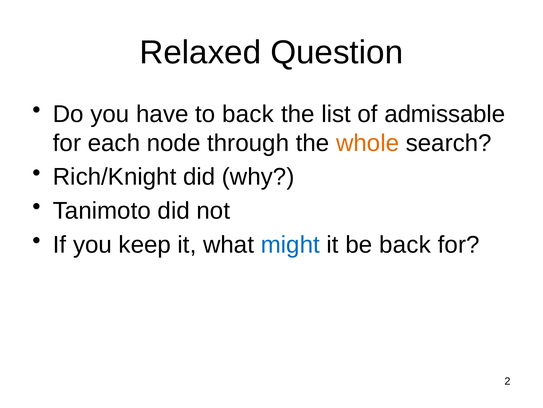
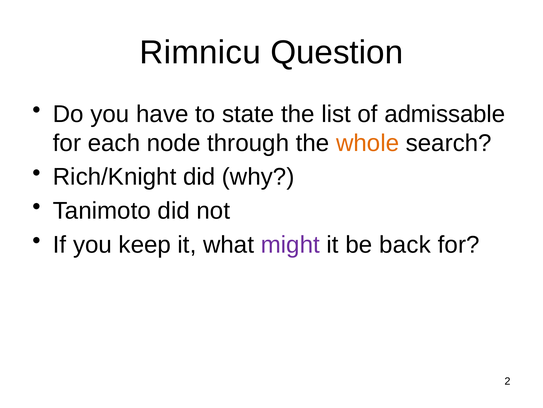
Relaxed: Relaxed -> Rimnicu
to back: back -> state
might colour: blue -> purple
